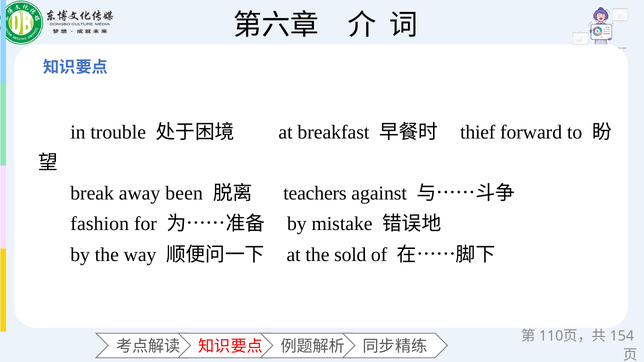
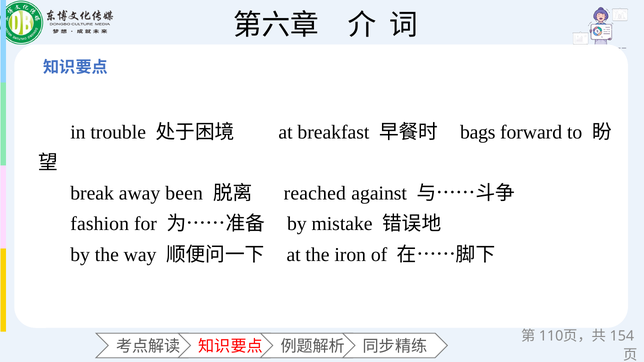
thief: thief -> bags
teachers: teachers -> reached
sold: sold -> iron
